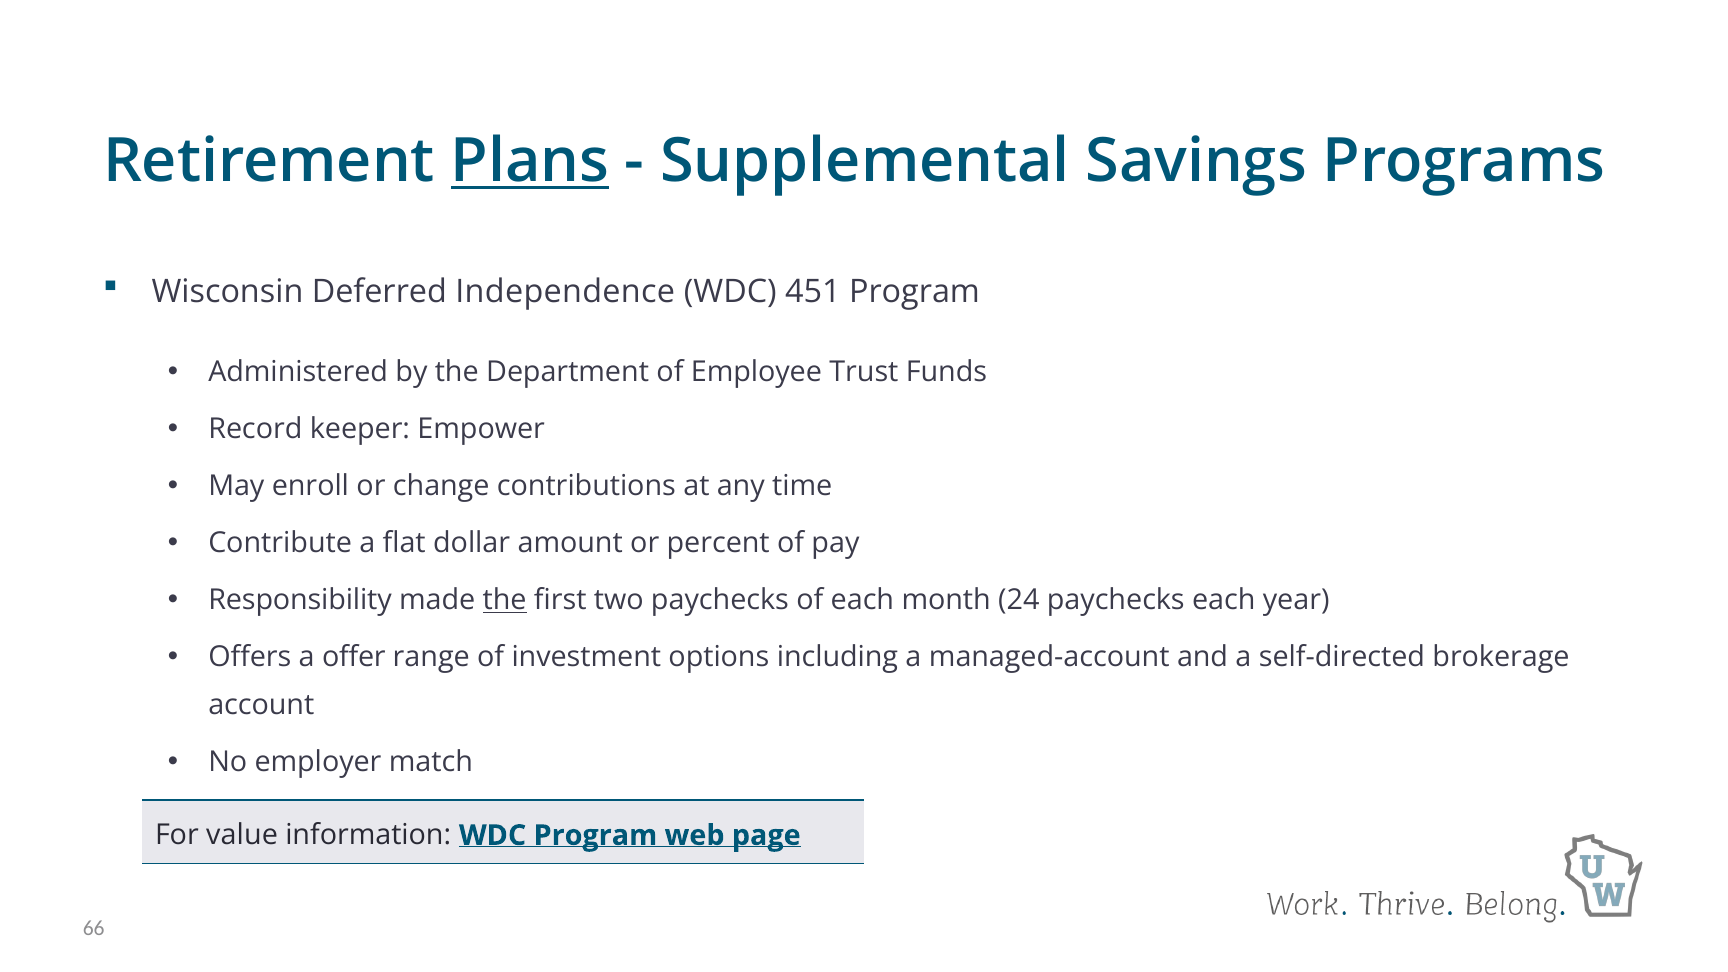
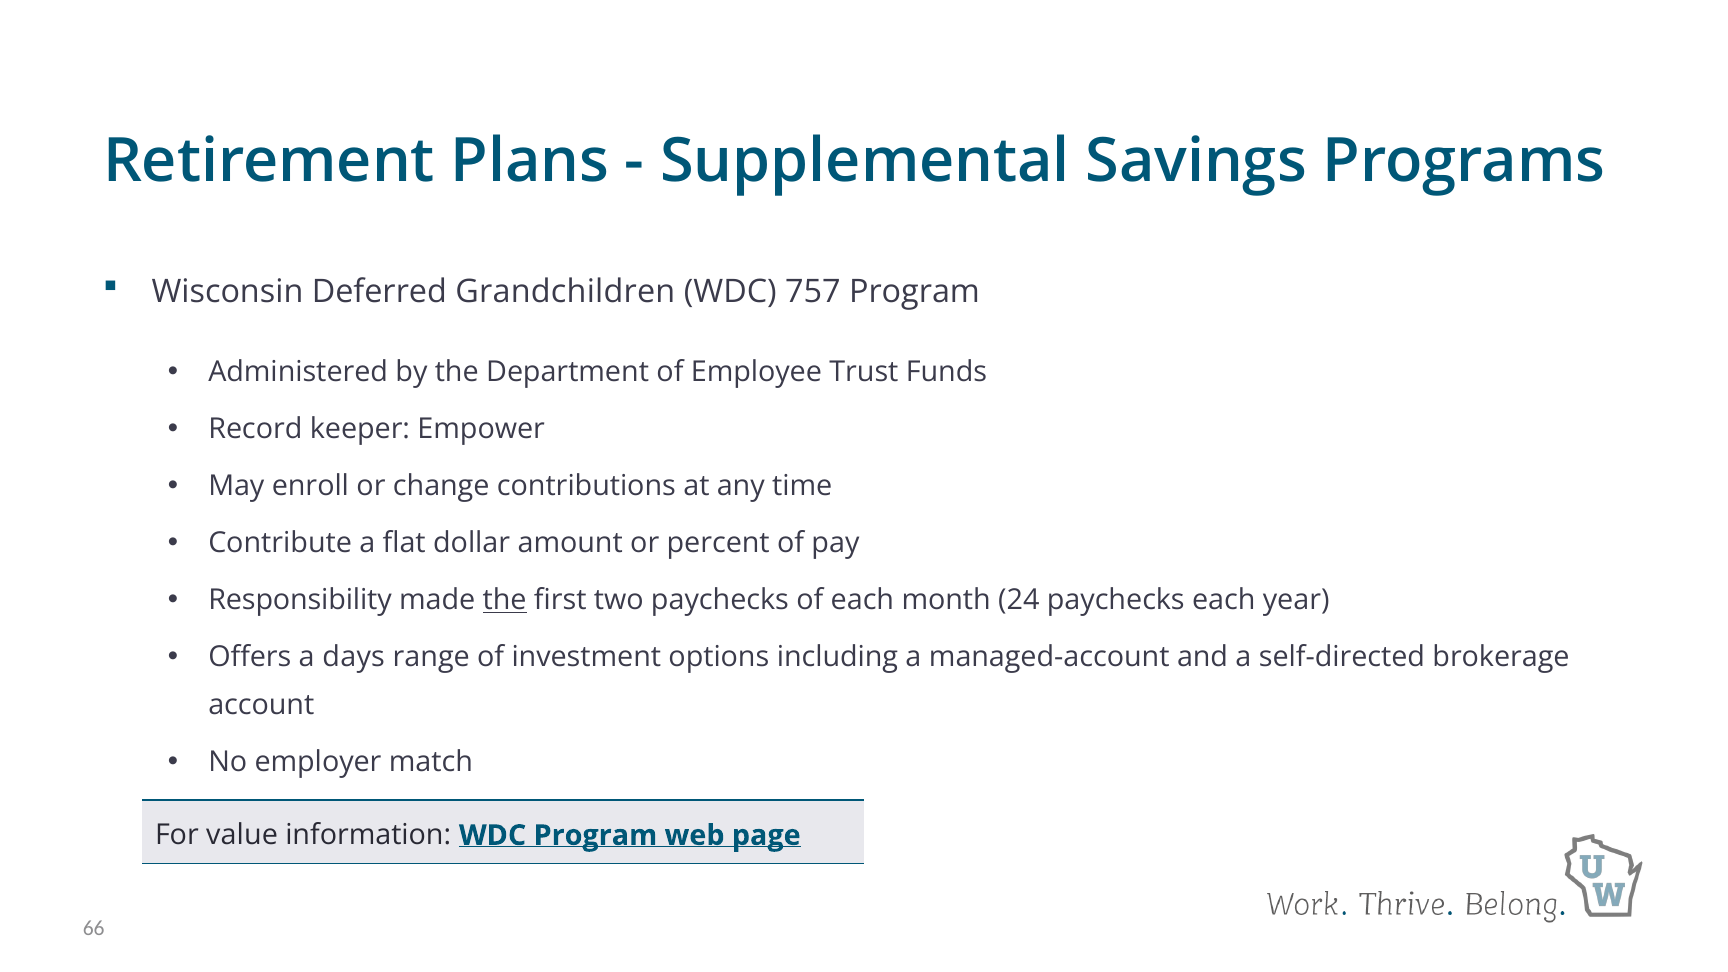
Plans underline: present -> none
Independence: Independence -> Grandchildren
451: 451 -> 757
offer: offer -> days
